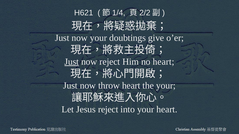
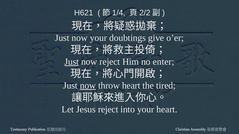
no heart: heart -> enter
now at (88, 86) underline: none -> present
the your: your -> tired
